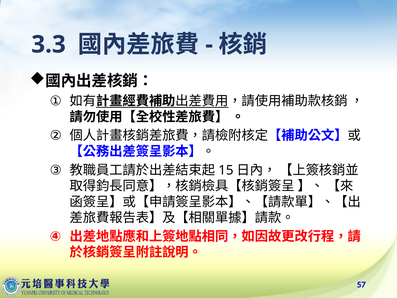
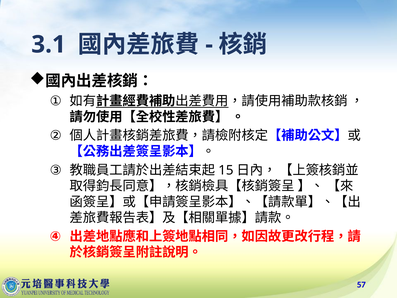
3.3: 3.3 -> 3.1
